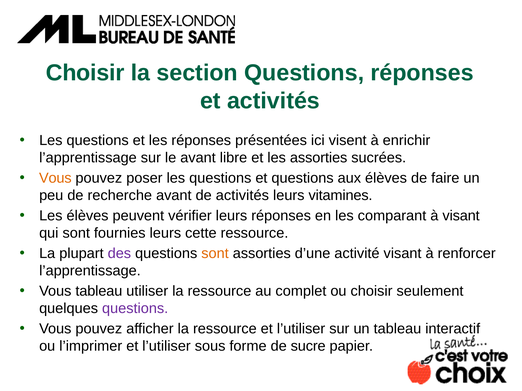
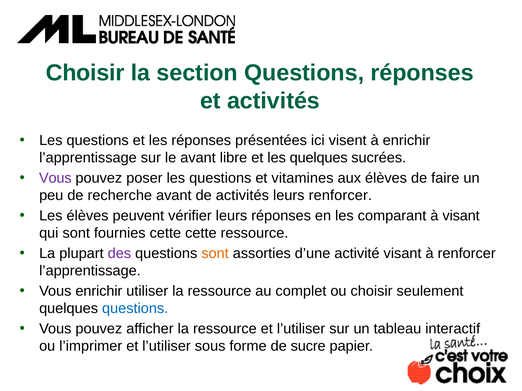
les assorties: assorties -> quelques
Vous at (55, 178) colour: orange -> purple
et questions: questions -> vitamines
leurs vitamines: vitamines -> renforcer
fournies leurs: leurs -> cette
Vous tableau: tableau -> enrichir
questions at (135, 309) colour: purple -> blue
